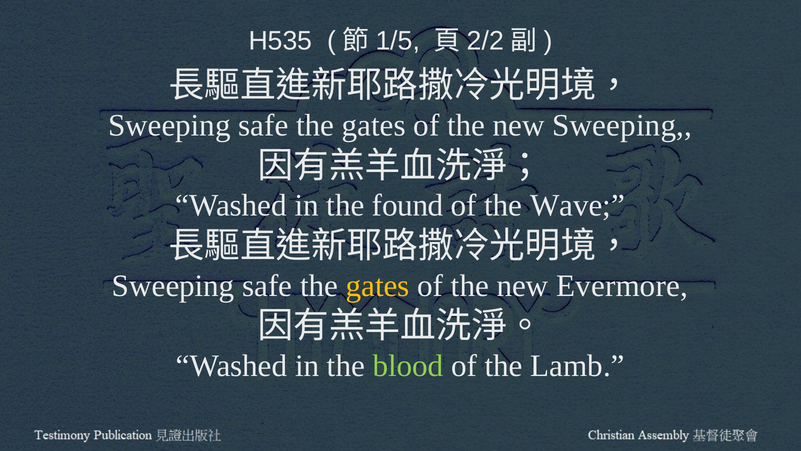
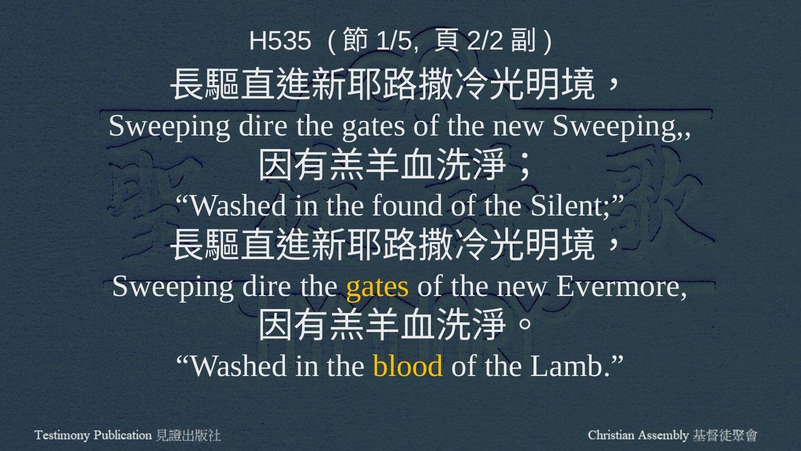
safe at (263, 125): safe -> dire
Wave: Wave -> Silent
safe at (267, 286): safe -> dire
blood colour: light green -> yellow
